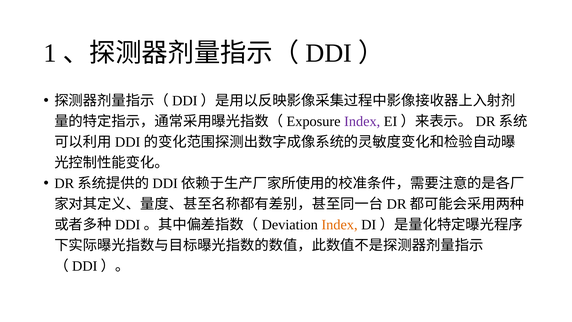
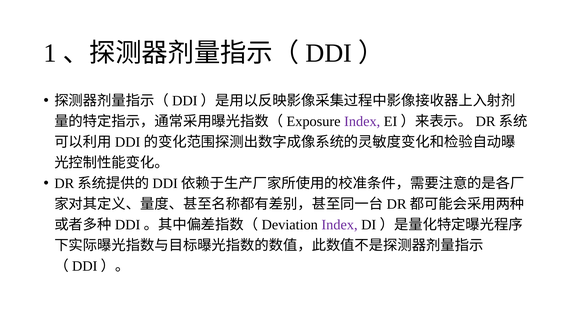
Index at (340, 225) colour: orange -> purple
